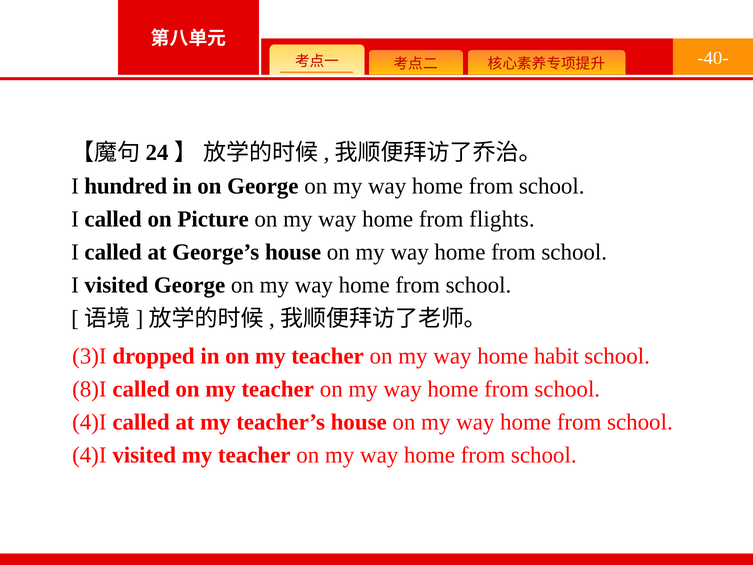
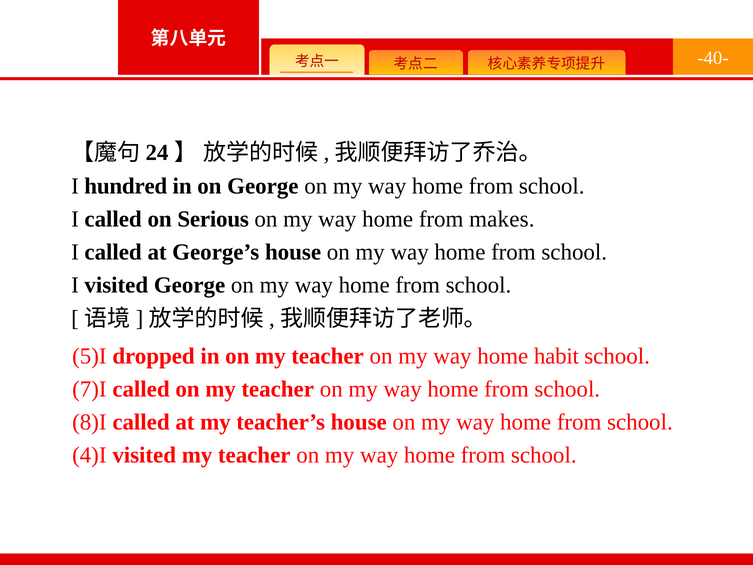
Picture: Picture -> Serious
flights: flights -> makes
3)I: 3)I -> 5)I
8)I: 8)I -> 7)I
4)I at (89, 422): 4)I -> 8)I
